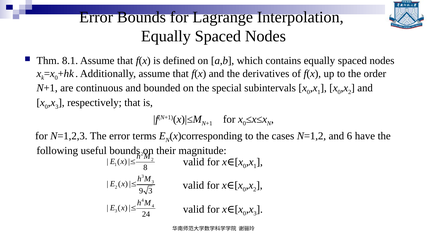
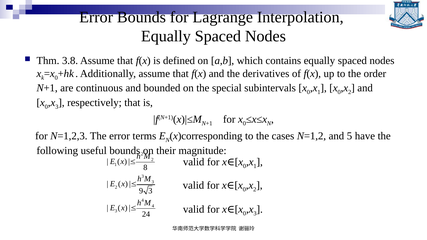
8.1: 8.1 -> 3.8
6: 6 -> 5
